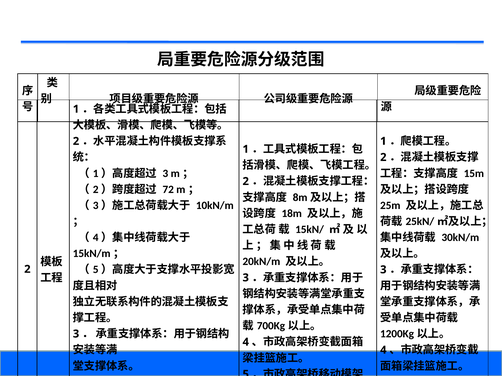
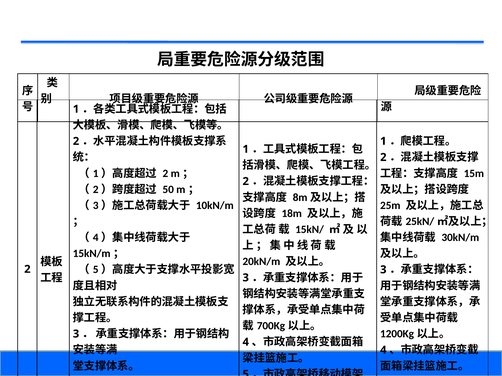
3 at (165, 174): 3 -> 2
72: 72 -> 50
